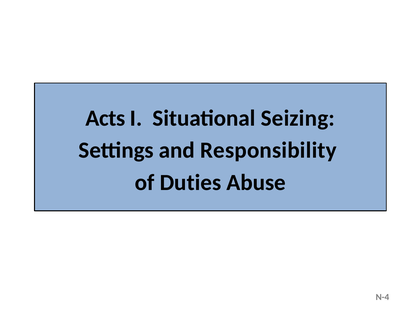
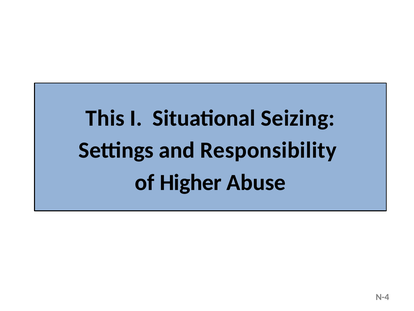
Acts: Acts -> This
Duties: Duties -> Higher
